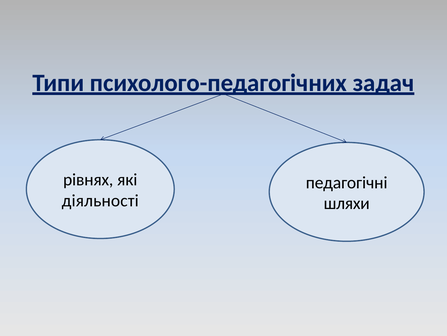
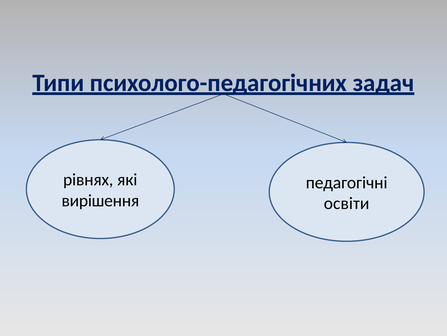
діяльності: діяльності -> вирішення
шляхи: шляхи -> освіти
